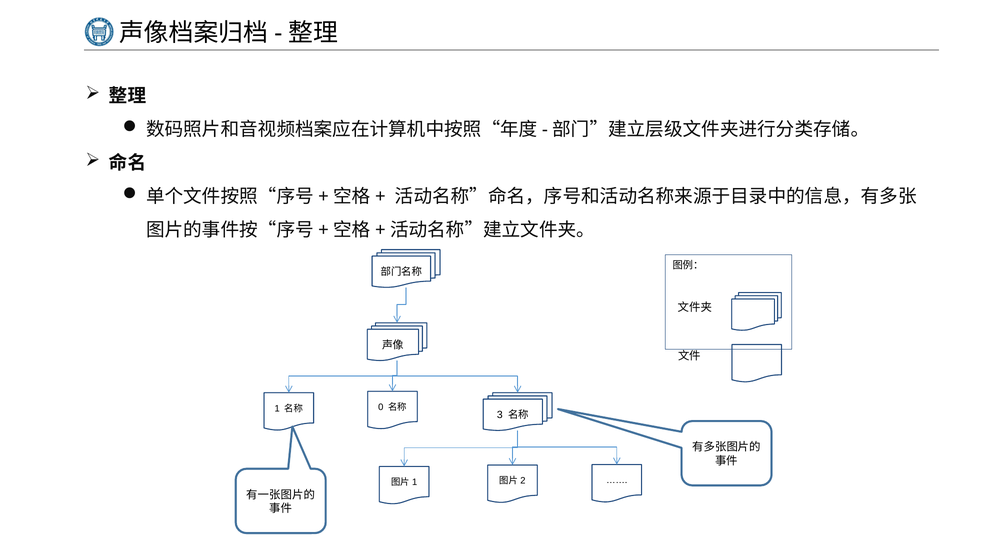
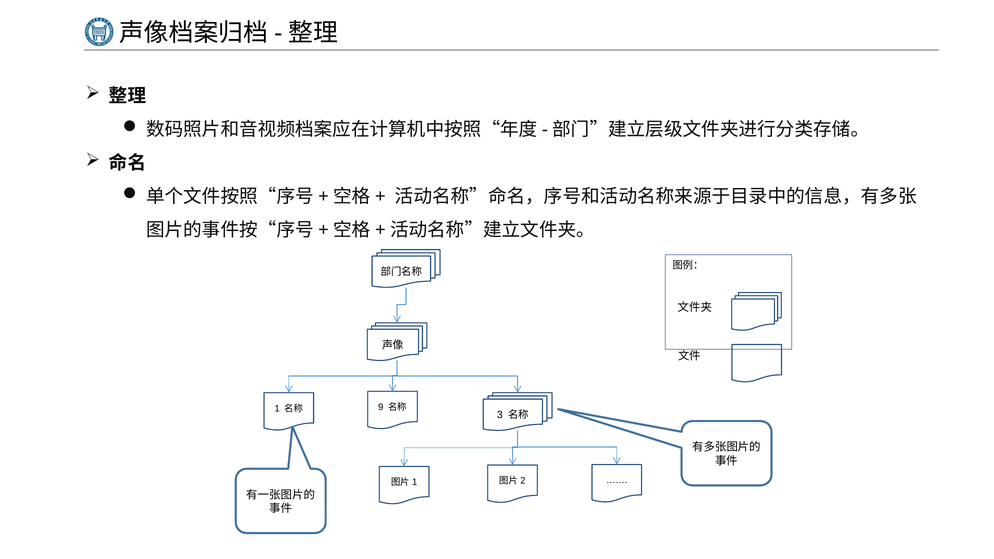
0: 0 -> 9
